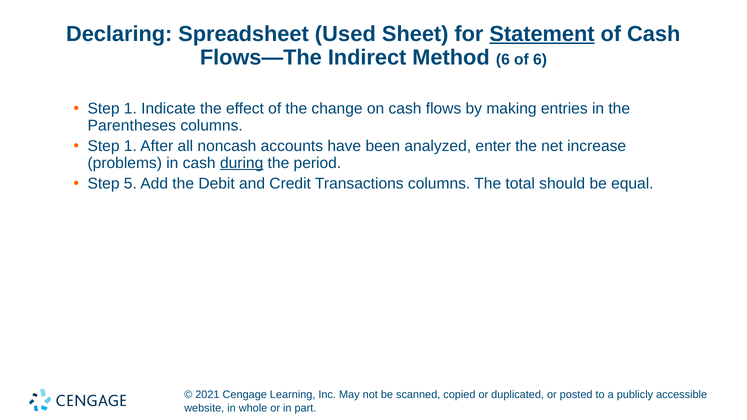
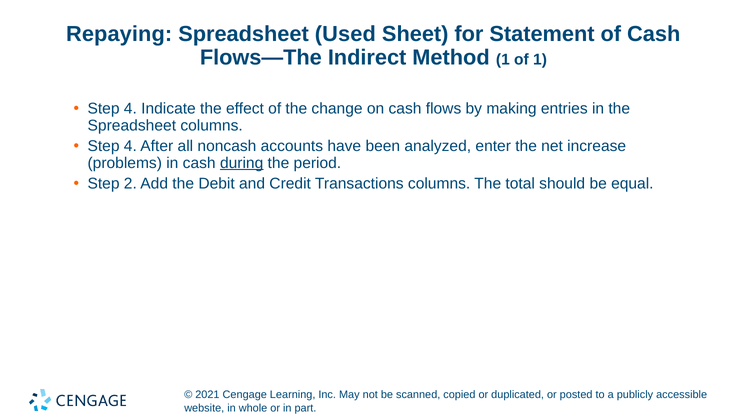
Declaring: Declaring -> Repaying
Statement underline: present -> none
Method 6: 6 -> 1
of 6: 6 -> 1
1 at (130, 109): 1 -> 4
Parentheses at (132, 126): Parentheses -> Spreadsheet
1 at (130, 146): 1 -> 4
5: 5 -> 2
